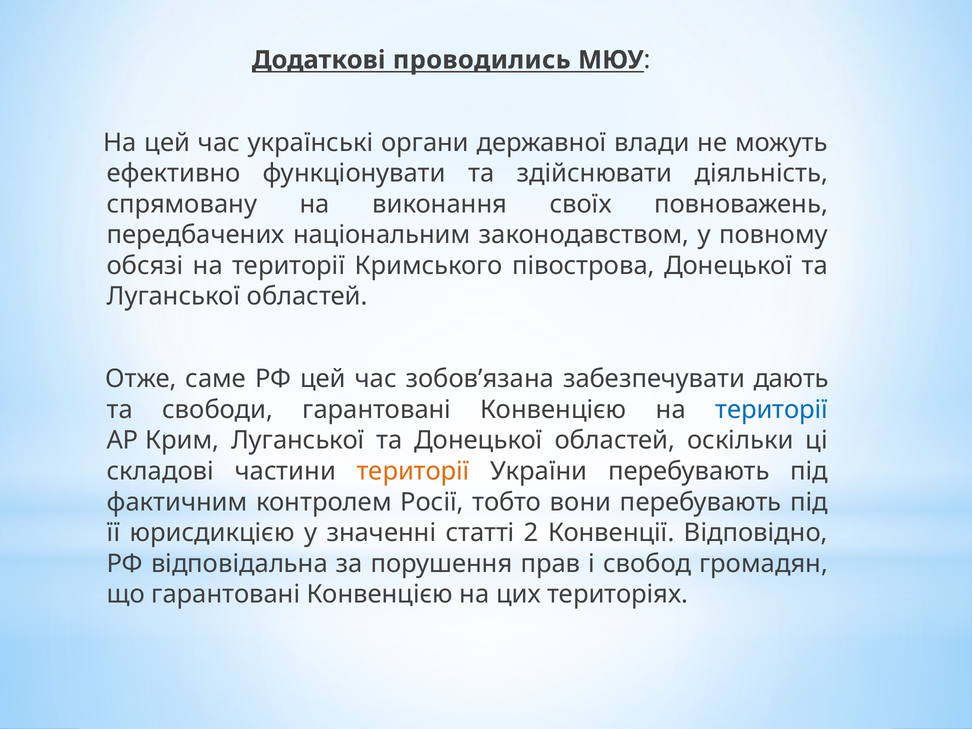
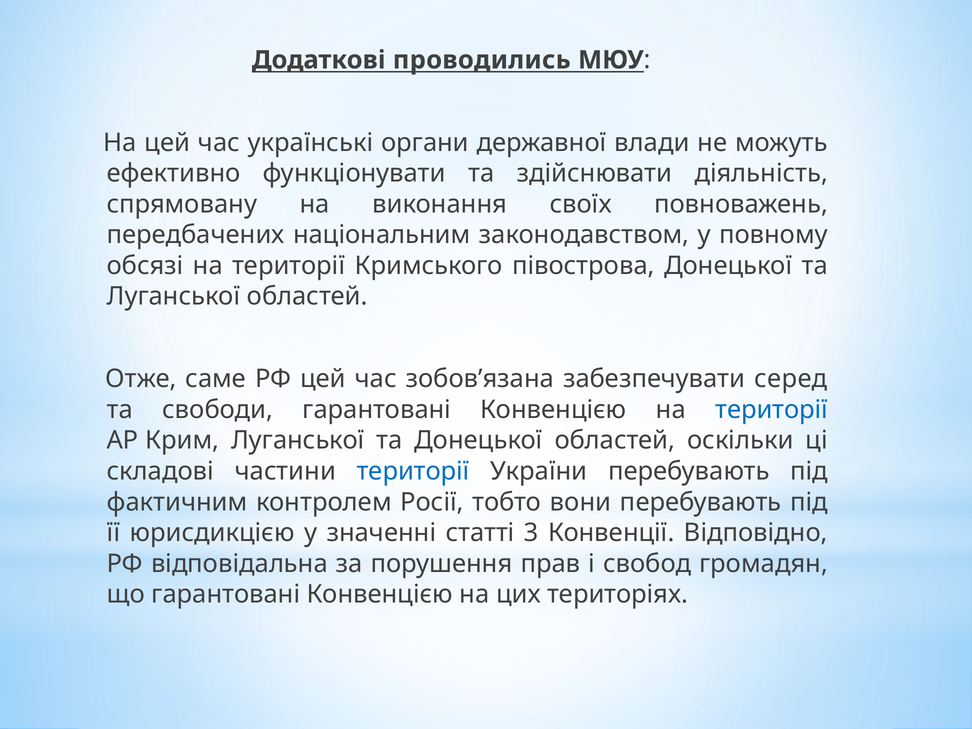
дають: дають -> серед
території at (413, 471) colour: orange -> blue
2: 2 -> 3
